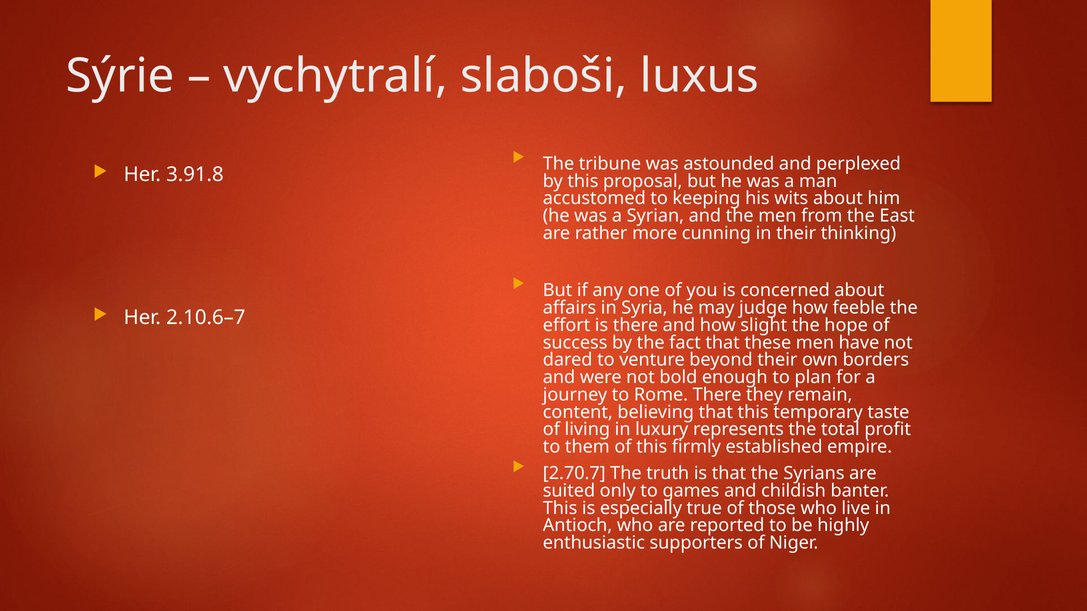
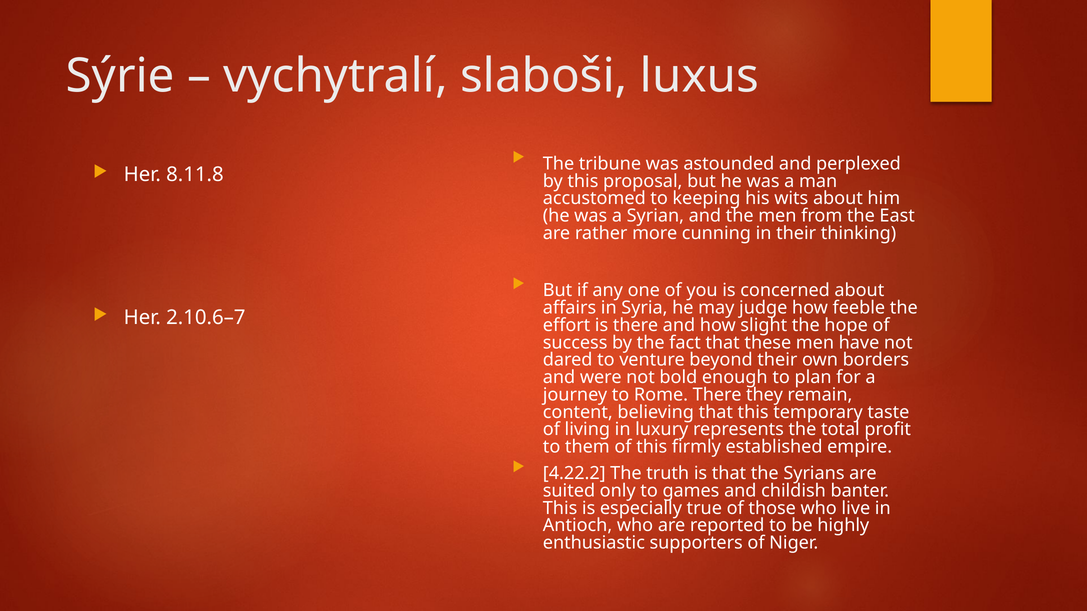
3.91.8: 3.91.8 -> 8.11.8
2.70.7: 2.70.7 -> 4.22.2
